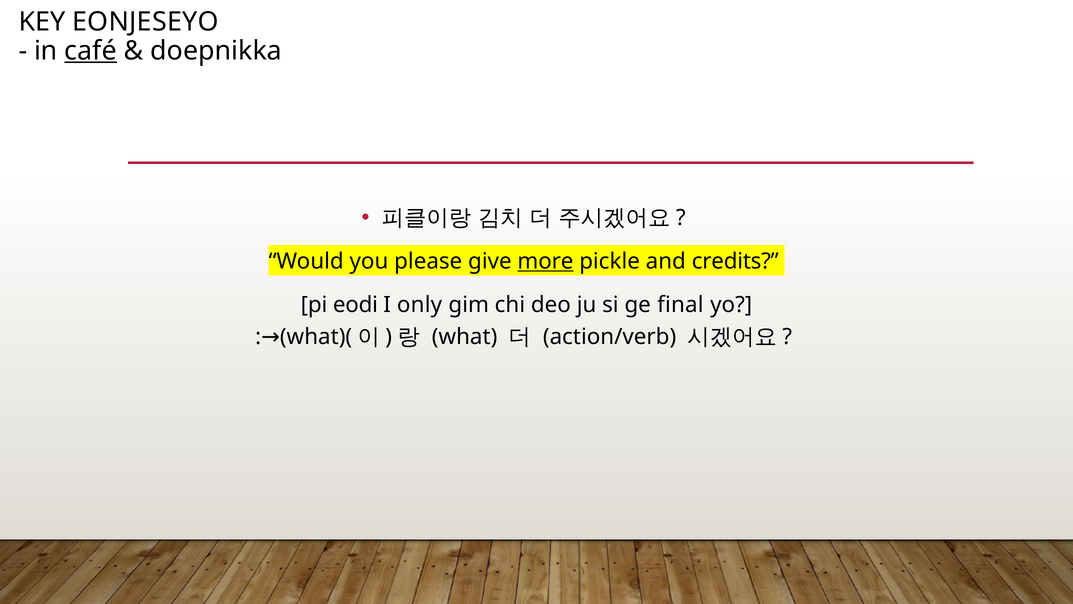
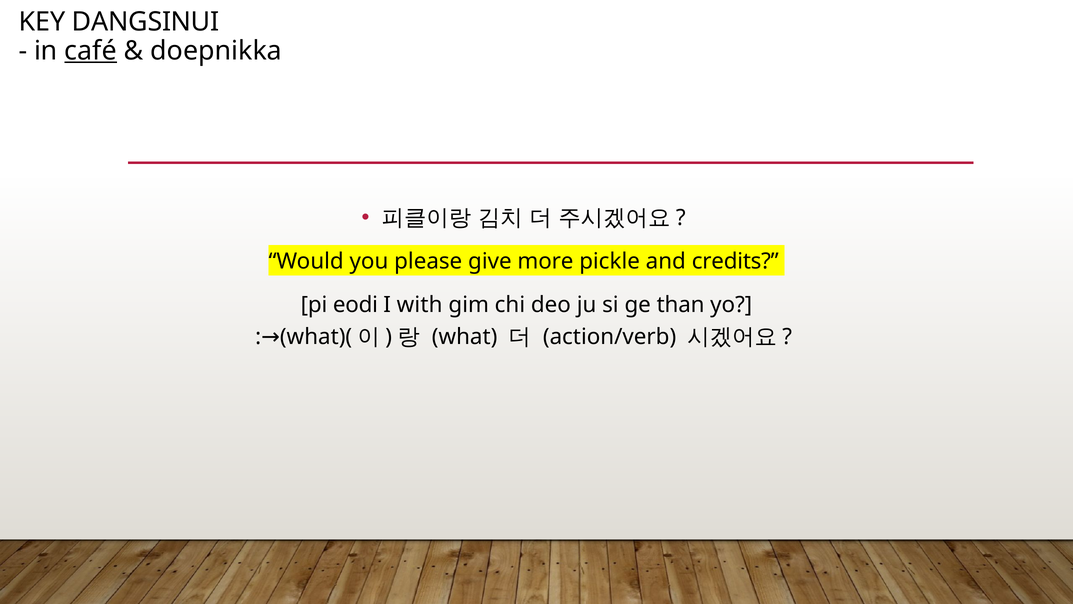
EONJESEYO: EONJESEYO -> DANGSINUI
more underline: present -> none
only: only -> with
final: final -> than
